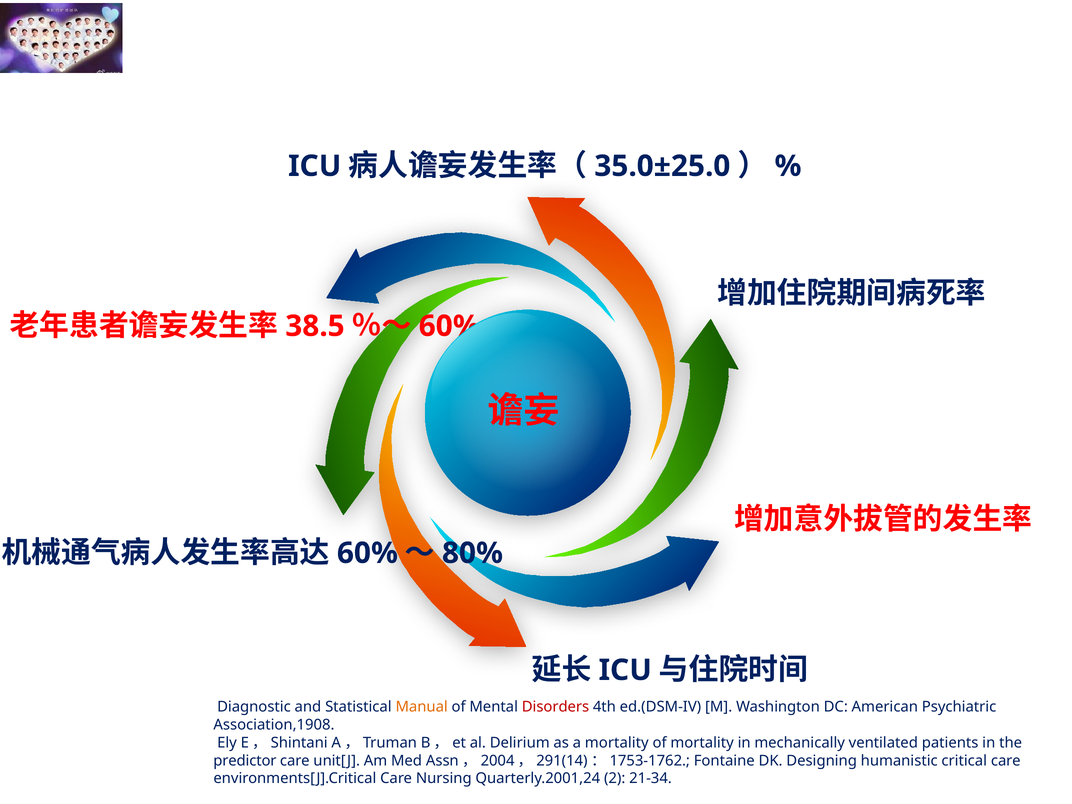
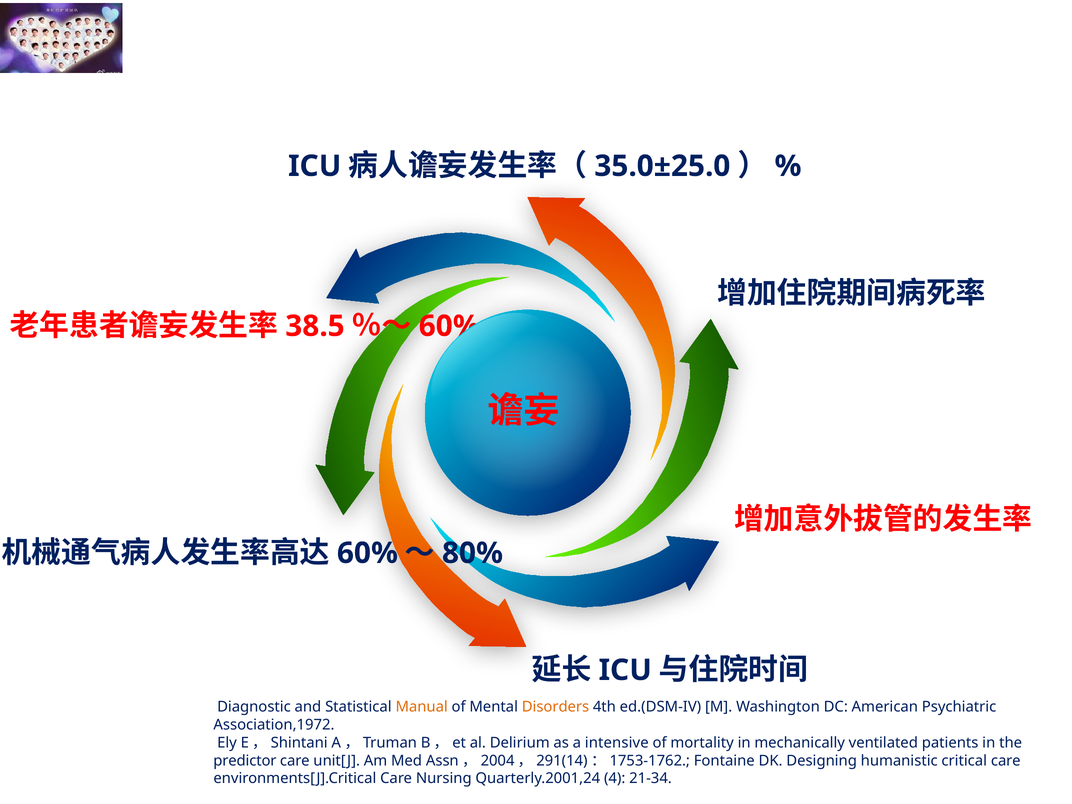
Disorders colour: red -> orange
Association,1908: Association,1908 -> Association,1972
a mortality: mortality -> intensive
2: 2 -> 4
